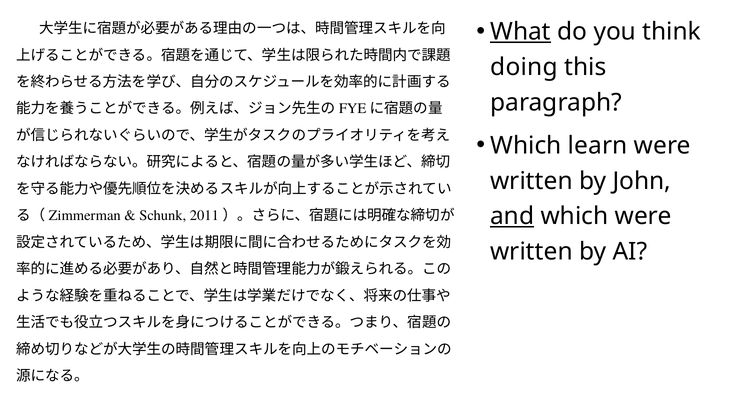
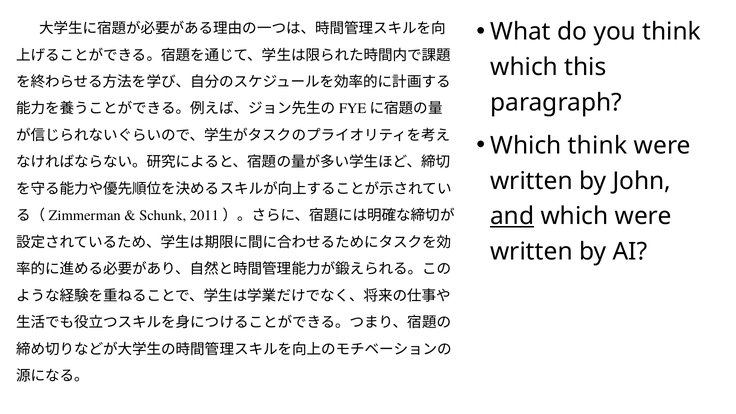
What underline: present -> none
doing at (524, 67): doing -> which
Which learn: learn -> think
